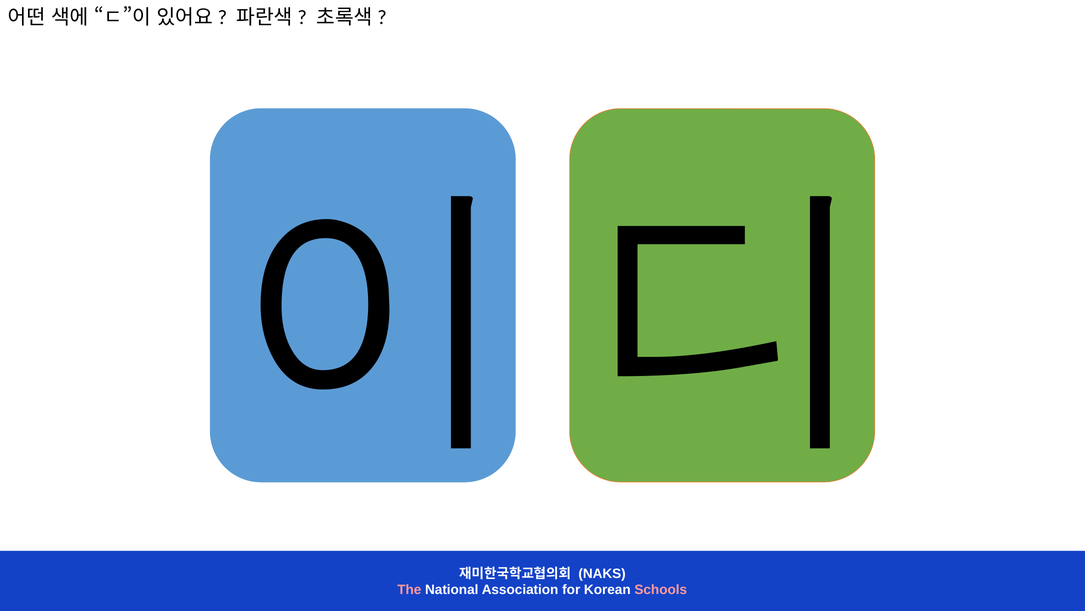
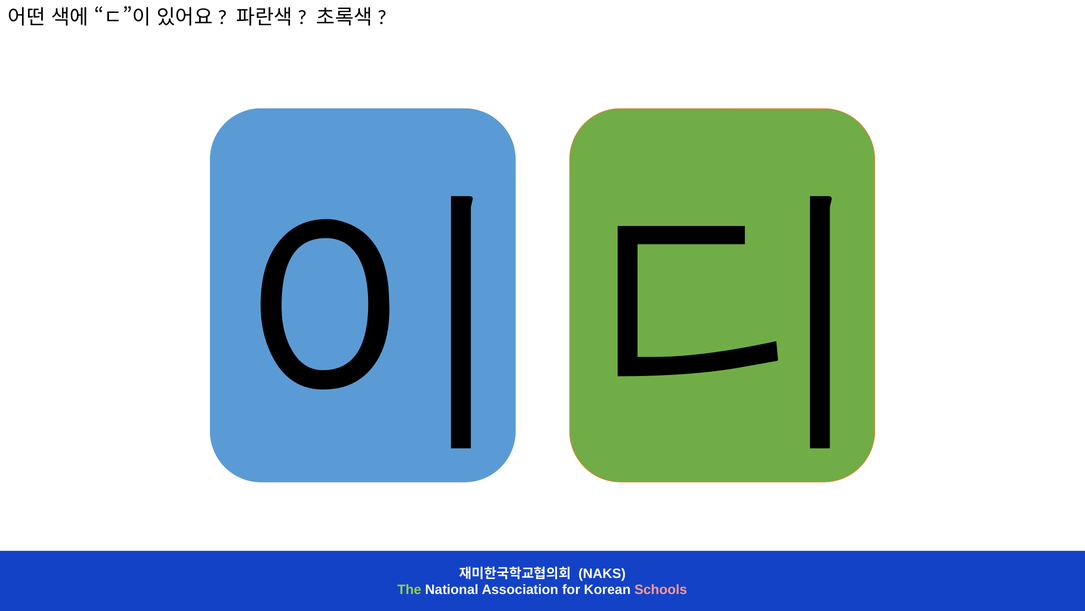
The colour: pink -> light green
